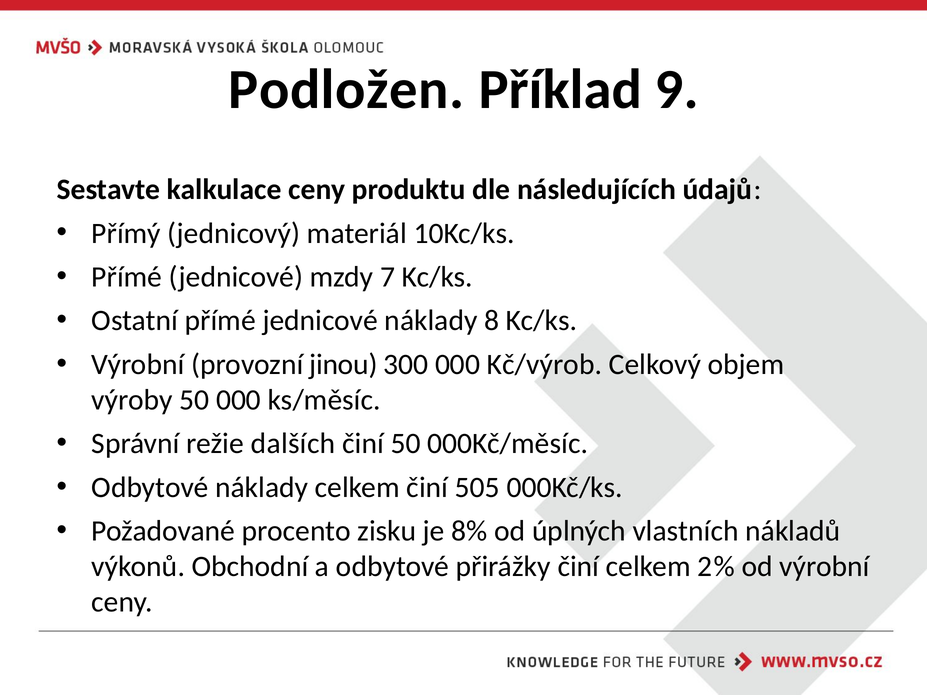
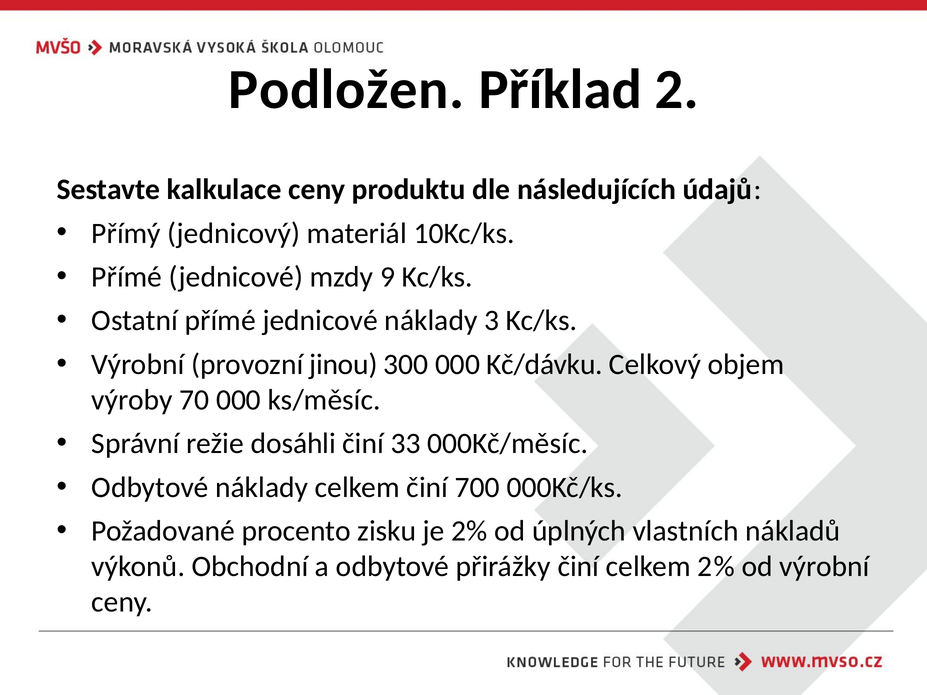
9: 9 -> 2
7: 7 -> 9
8: 8 -> 3
Kč/výrob: Kč/výrob -> Kč/dávku
výroby 50: 50 -> 70
dalších: dalších -> dosáhli
činí 50: 50 -> 33
505: 505 -> 700
je 8%: 8% -> 2%
